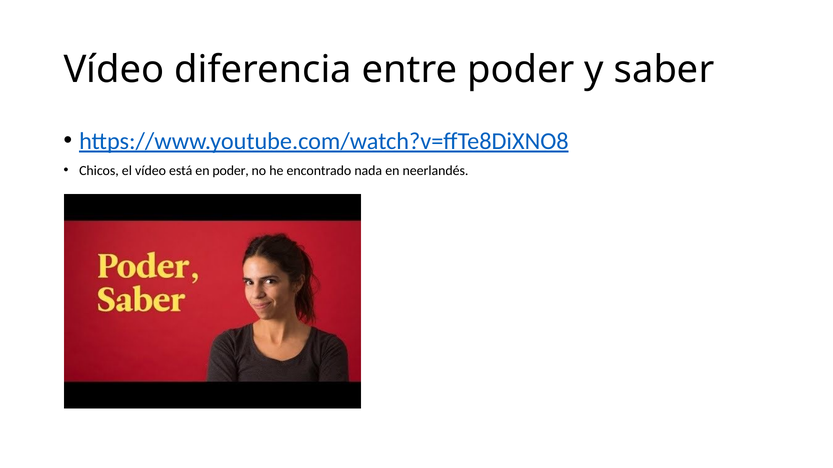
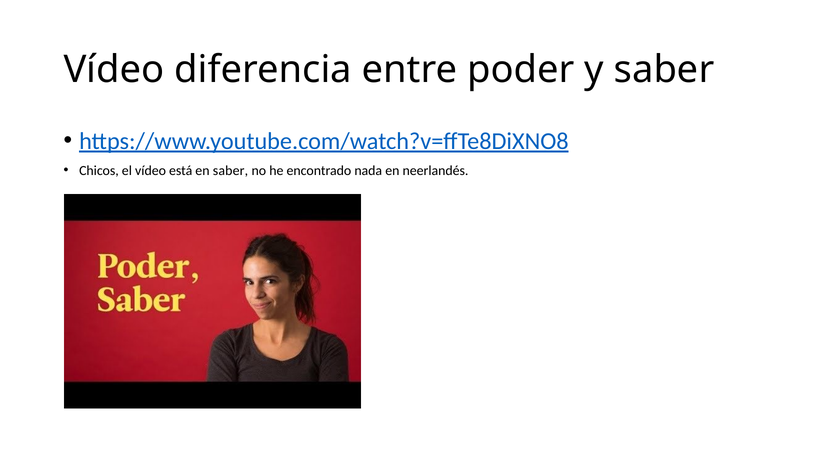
en poder: poder -> saber
